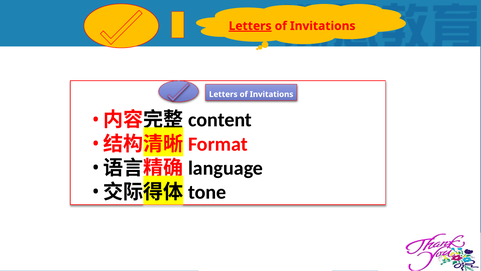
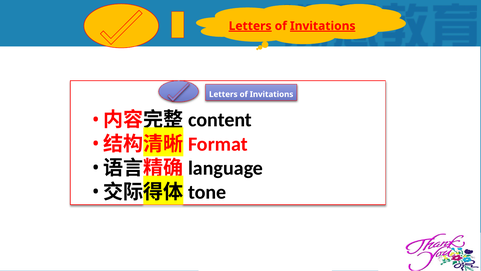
Invitations at (323, 26) underline: none -> present
